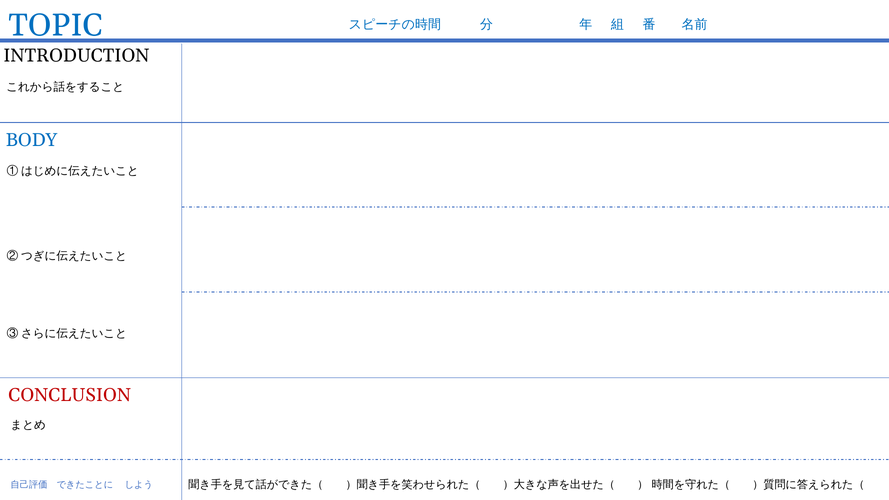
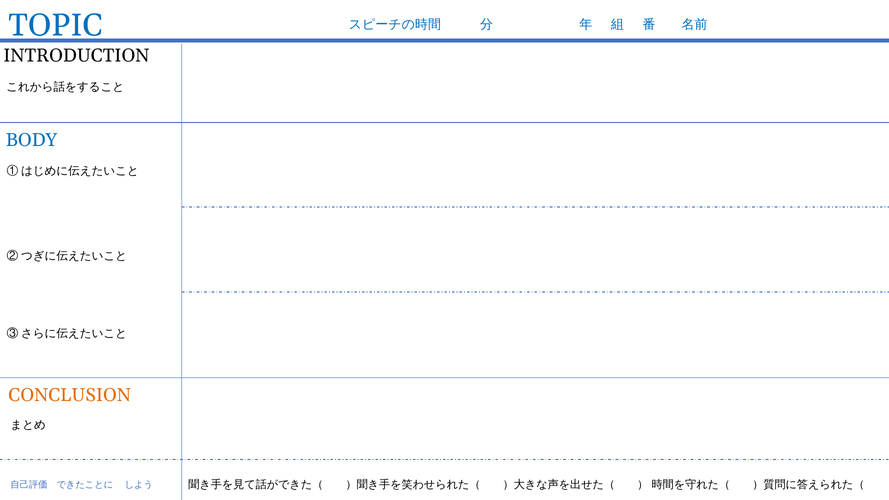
CONCLUSION colour: red -> orange
